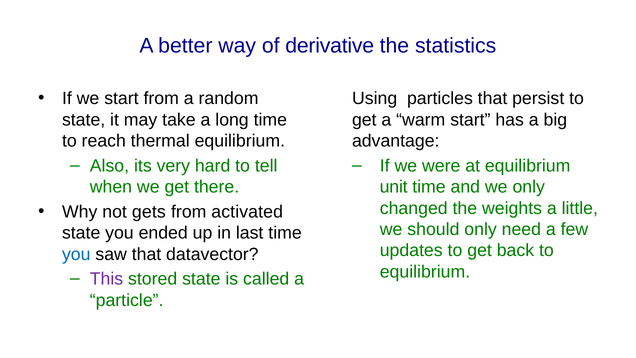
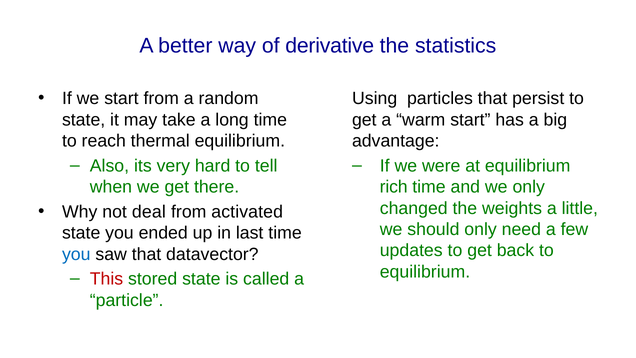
unit: unit -> rich
gets: gets -> deal
This colour: purple -> red
